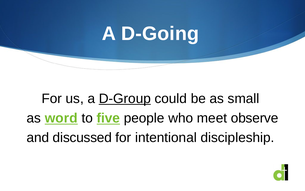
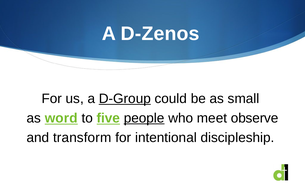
D-Going: D-Going -> D-Zenos
people underline: none -> present
discussed: discussed -> transform
